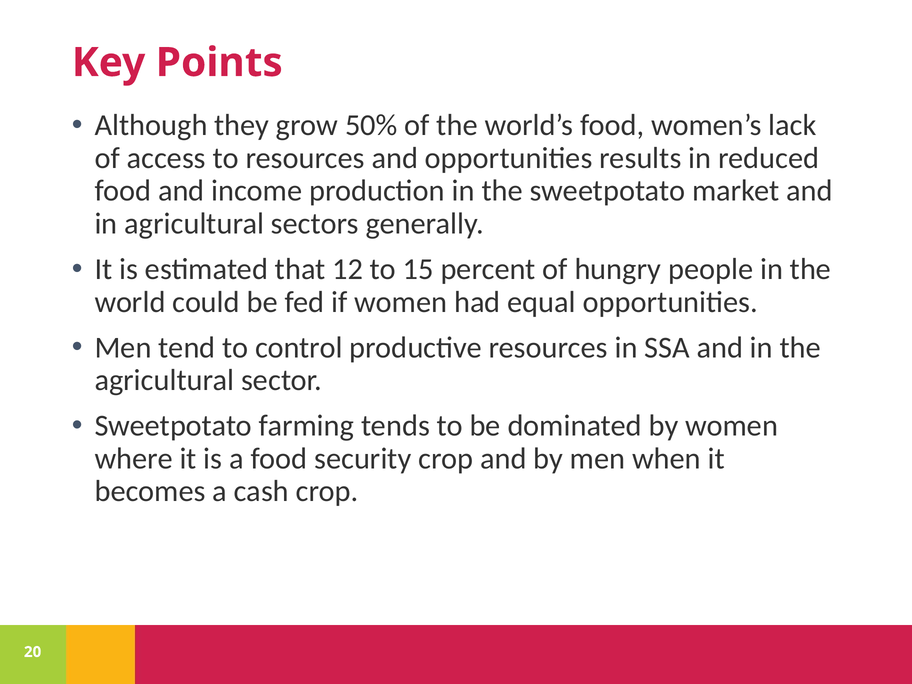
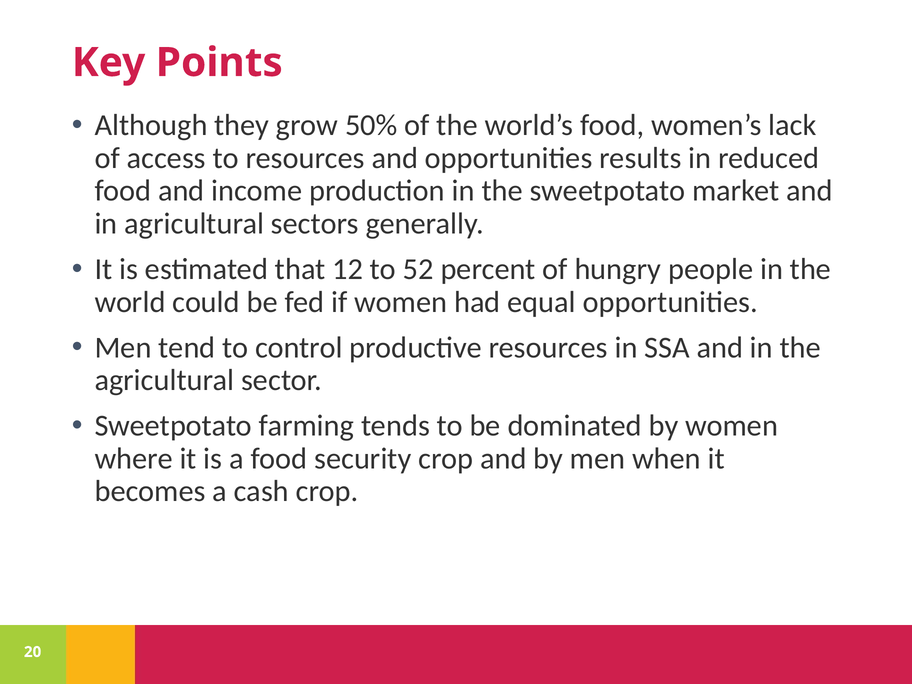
15: 15 -> 52
